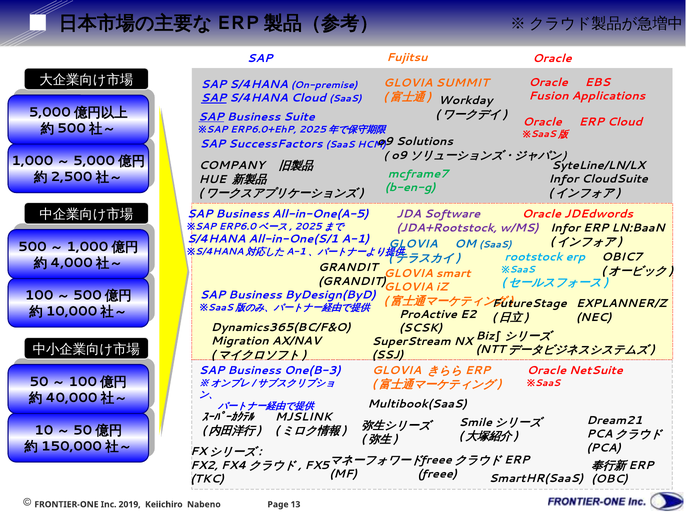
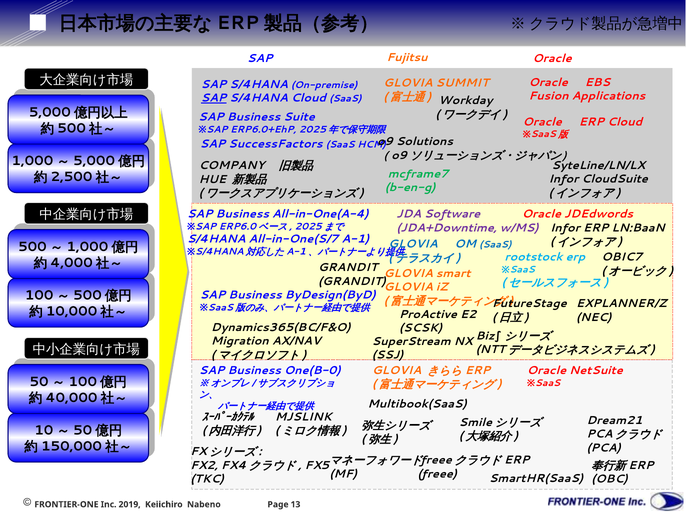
SAP at (211, 117) underline: present -> none
All-in-One(A-5: All-in-One(A-5 -> All-in-One(A-4
JDA+Rootstock: JDA+Rootstock -> JDA+Downtime
All-in-One(S/1: All-in-One(S/1 -> All-in-One(S/7
One(B-3: One(B-3 -> One(B-0
